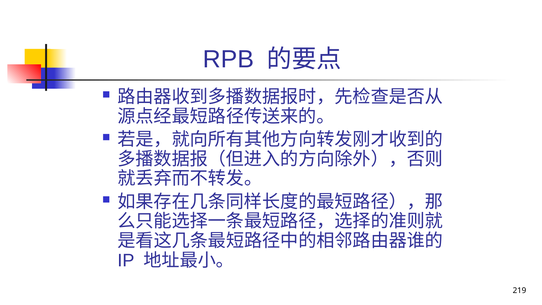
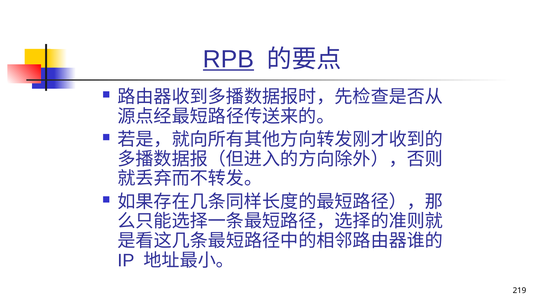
RPB underline: none -> present
